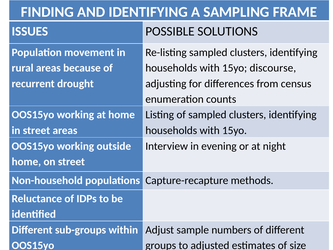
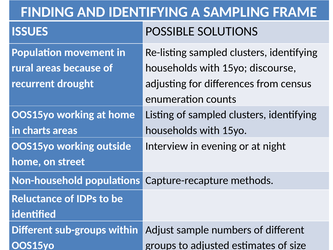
in street: street -> charts
